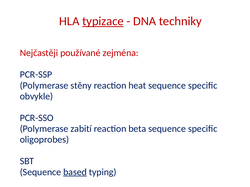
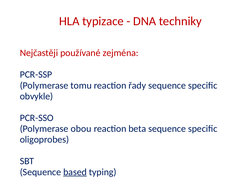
typizace underline: present -> none
stěny: stěny -> tomu
heat: heat -> řady
zabití: zabití -> obou
